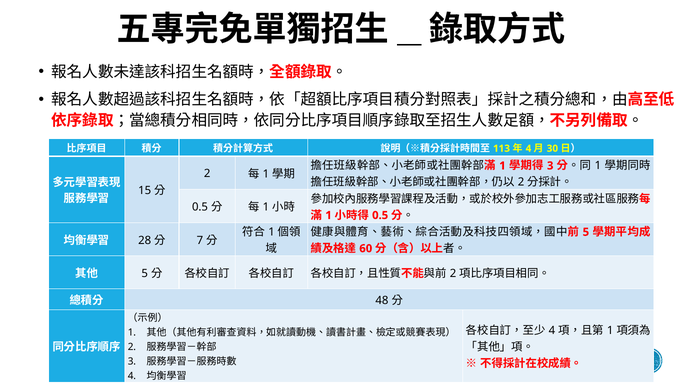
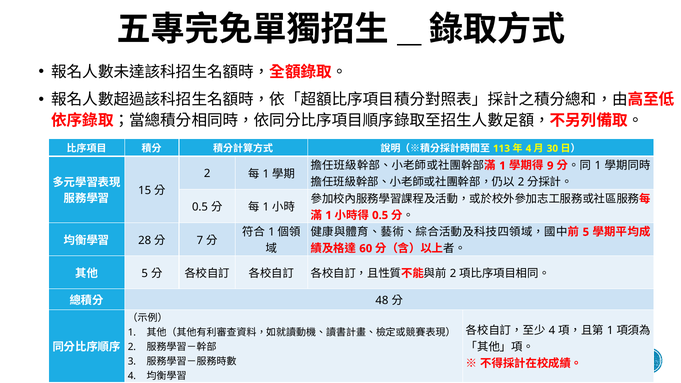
3 at (550, 166): 3 -> 9
